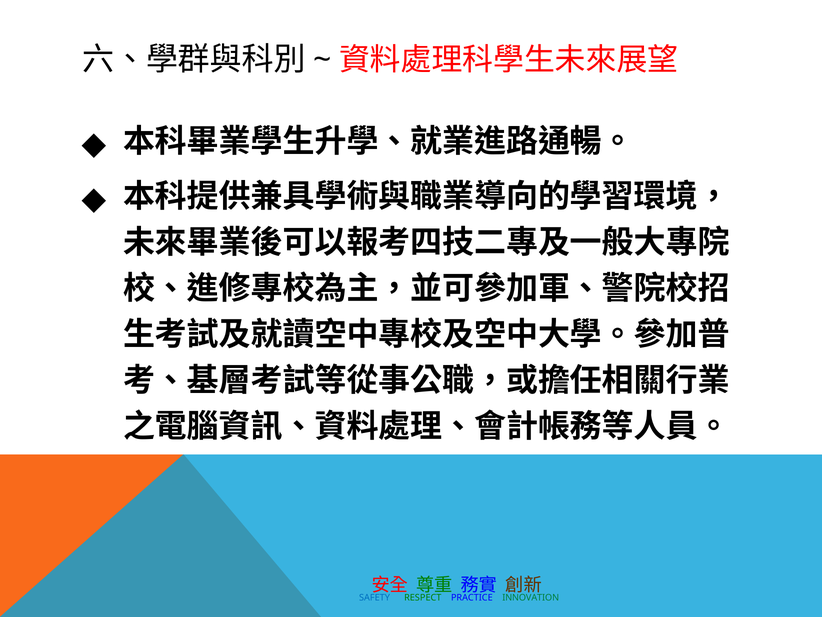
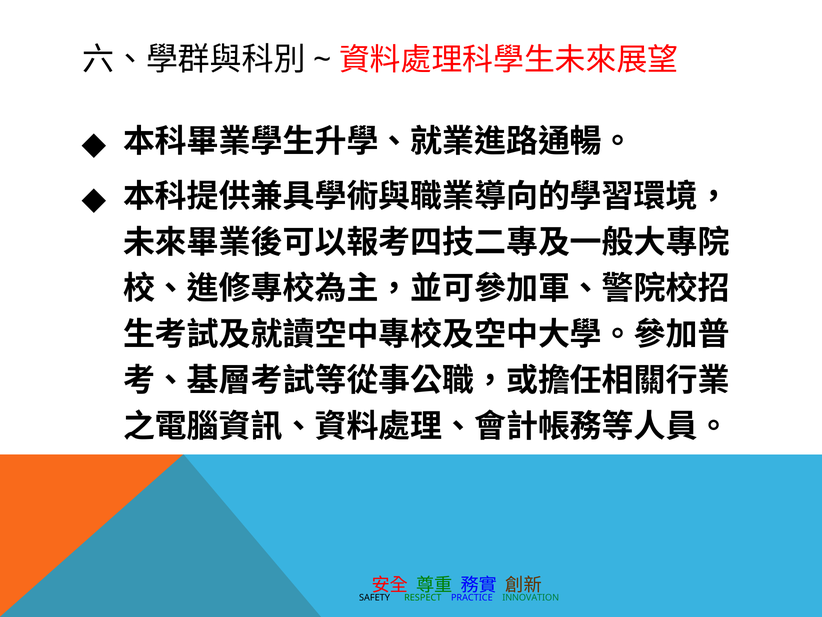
SAFETY colour: blue -> black
